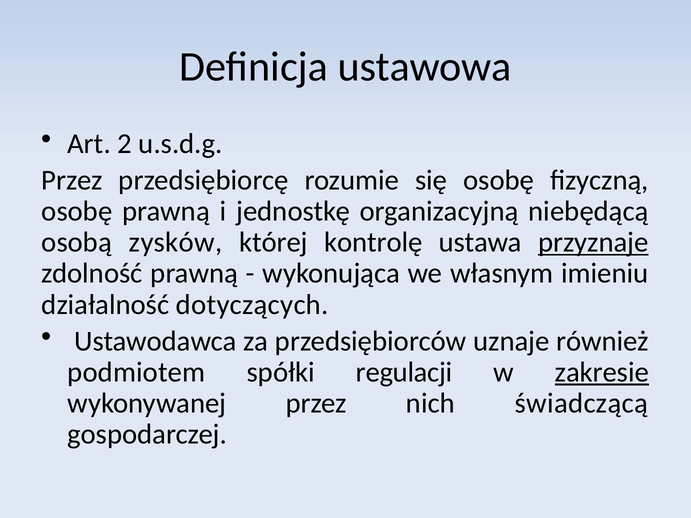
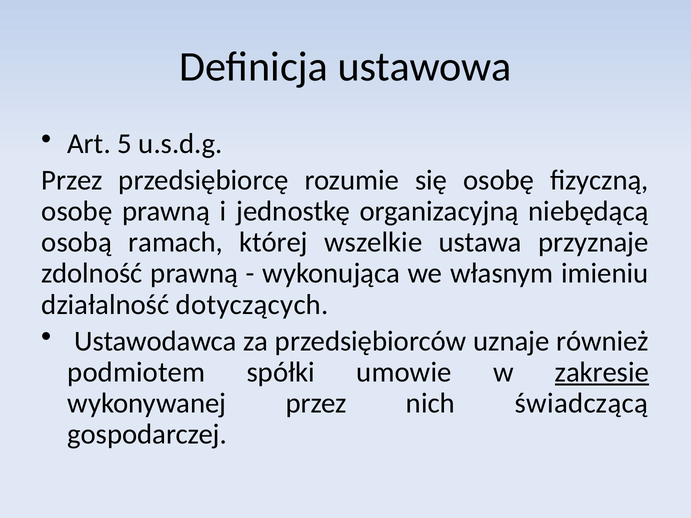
2: 2 -> 5
zysków: zysków -> ramach
kontrolę: kontrolę -> wszelkie
przyznaje underline: present -> none
regulacji: regulacji -> umowie
